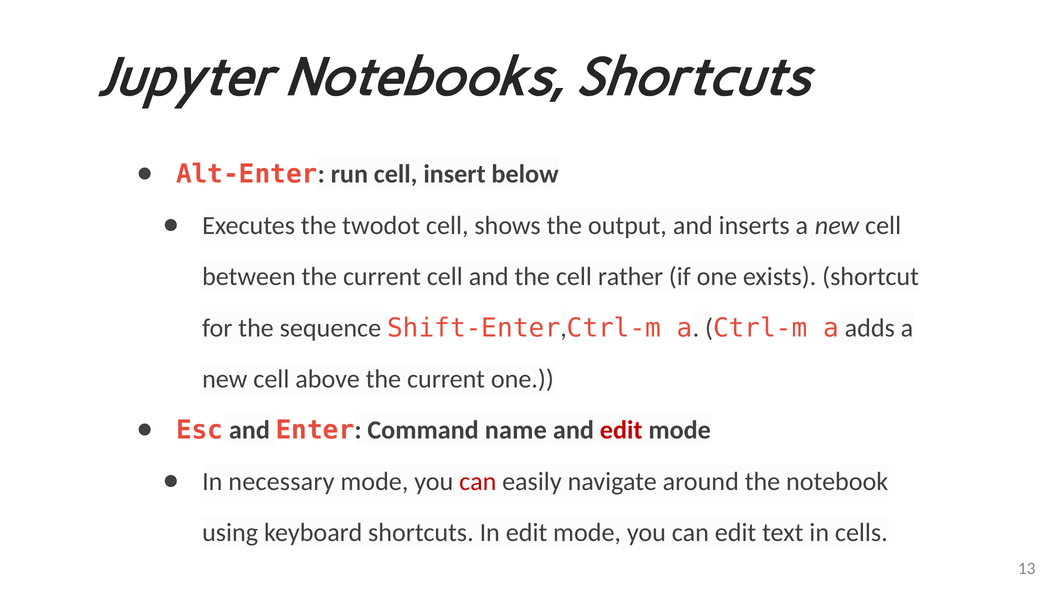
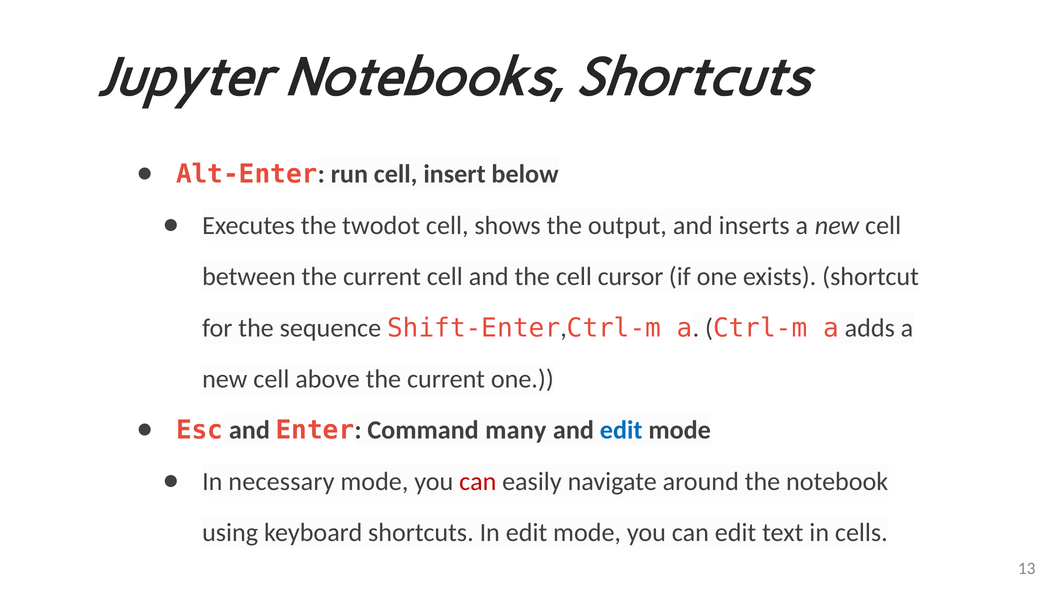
rather: rather -> cursor
name: name -> many
edit at (621, 430) colour: red -> blue
